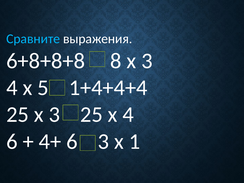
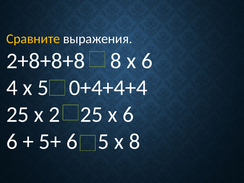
Сравните colour: light blue -> yellow
6+8+8+8: 6+8+8+8 -> 2+8+8+8
8 х 3: 3 -> 6
1+4+4+4: 1+4+4+4 -> 0+4+4+4
25 х 3: 3 -> 2
25 х 4: 4 -> 6
4+: 4+ -> 5+
6 3: 3 -> 5
х 1: 1 -> 8
